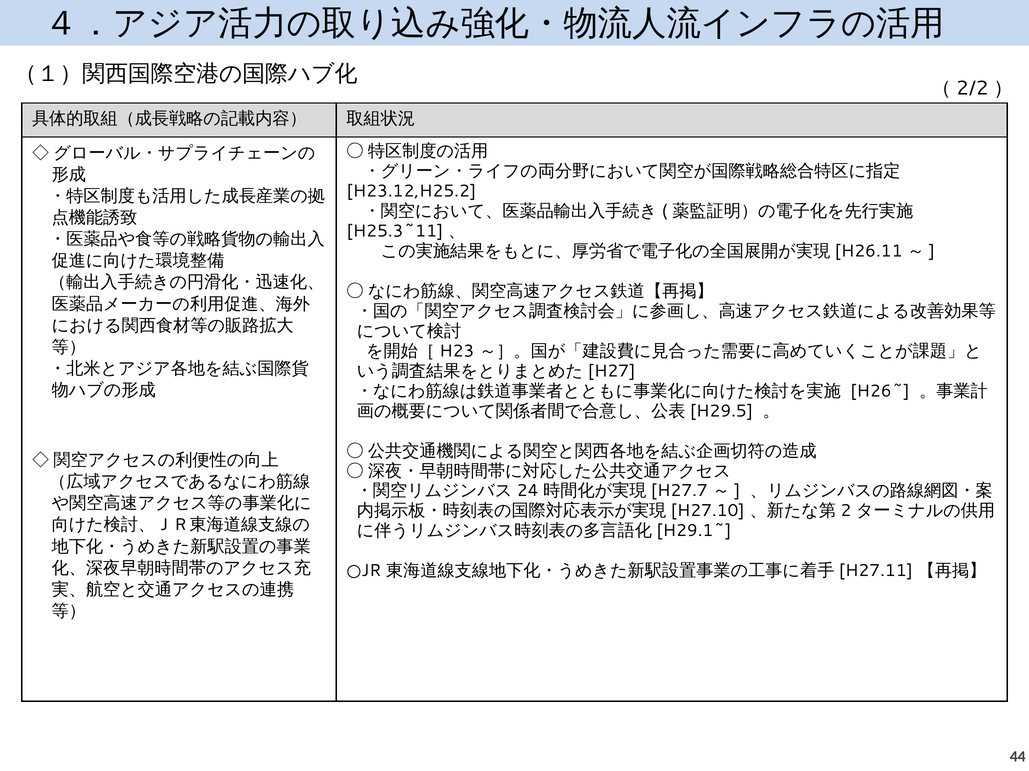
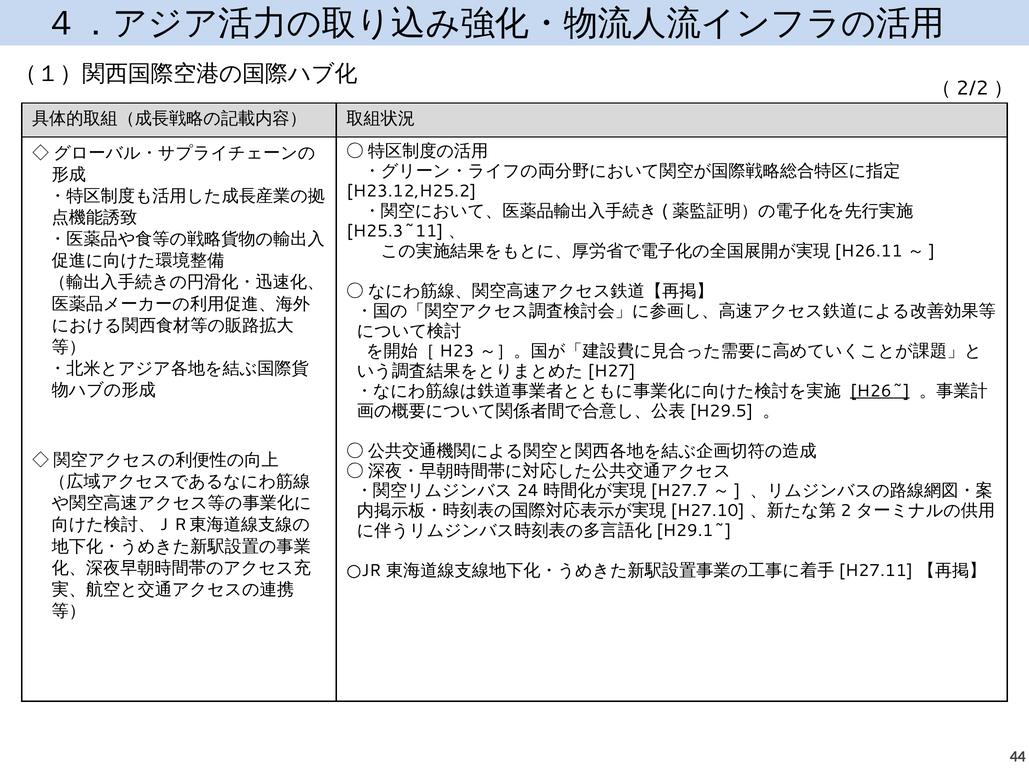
H26~ underline: none -> present
